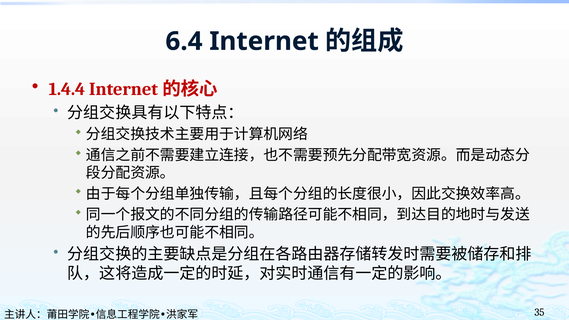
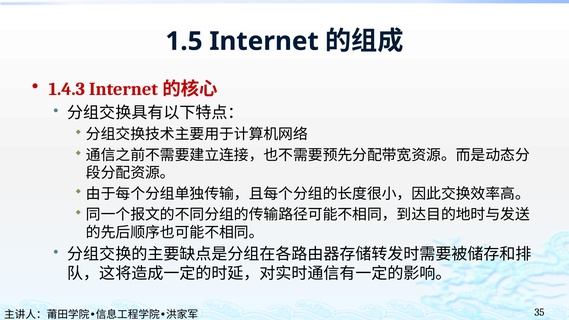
6.4: 6.4 -> 1.5
1.4.4: 1.4.4 -> 1.4.3
